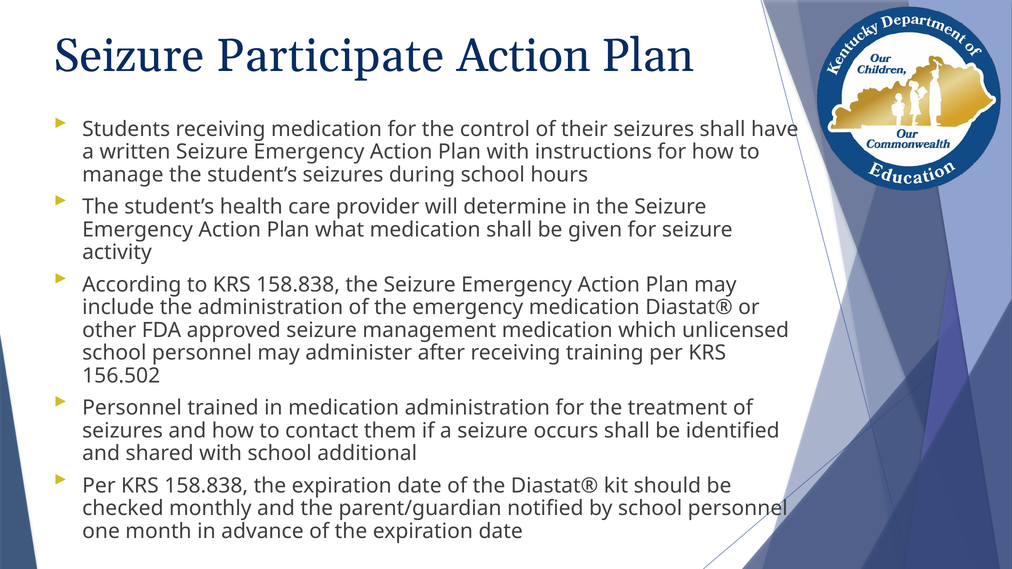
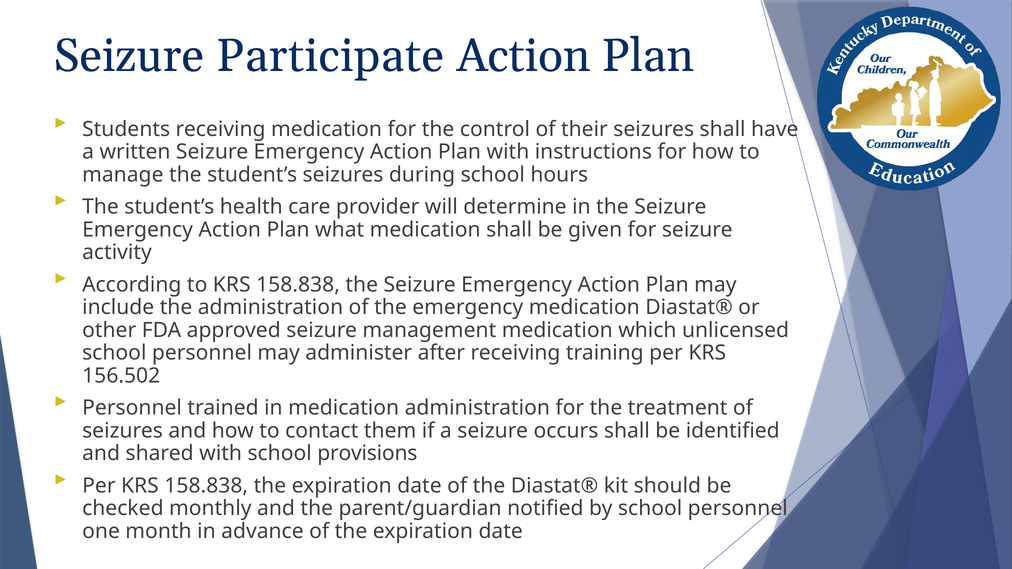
additional: additional -> provisions
